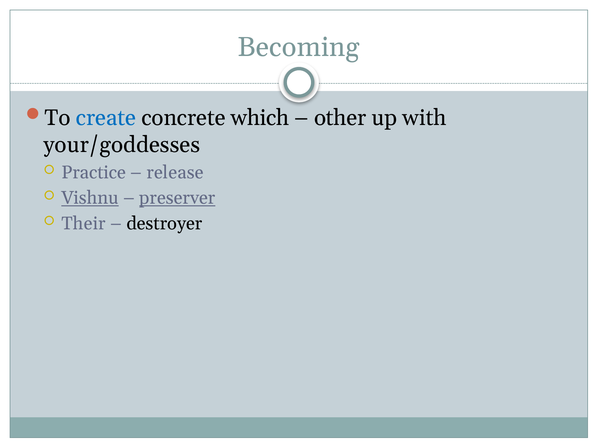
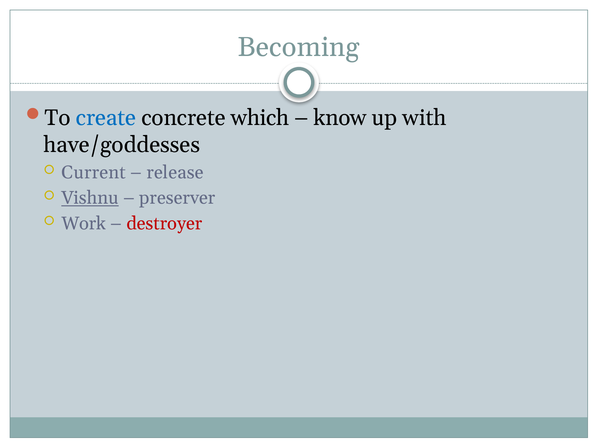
other: other -> know
your/goddesses: your/goddesses -> have/goddesses
Practice: Practice -> Current
preserver underline: present -> none
Their: Their -> Work
destroyer colour: black -> red
